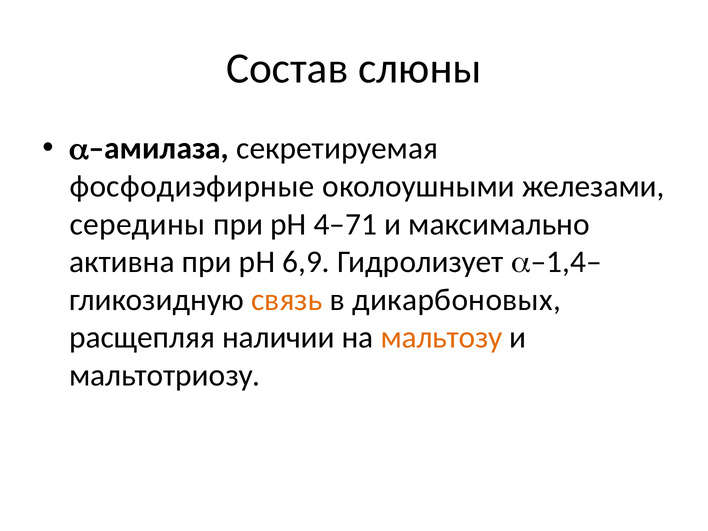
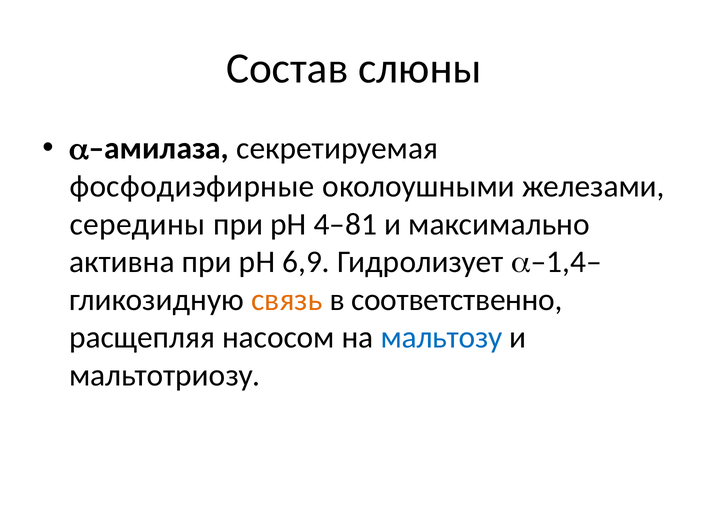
4–71: 4–71 -> 4–81
дикарбоновых: дикарбоновых -> соответственно
наличии: наличии -> насосом
мальтозу colour: orange -> blue
